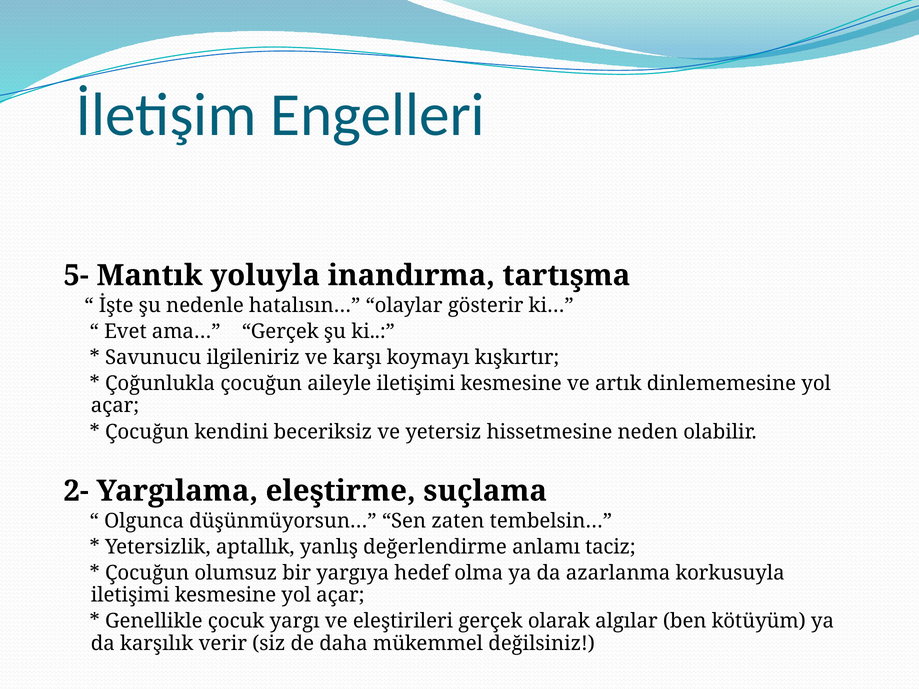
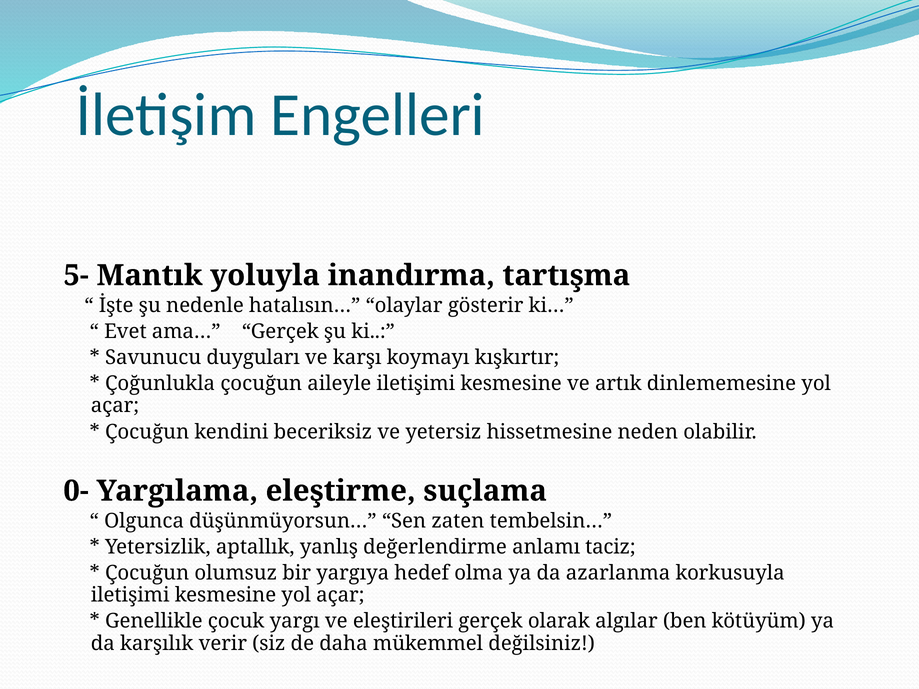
ilgileniriz: ilgileniriz -> duyguları
2-: 2- -> 0-
